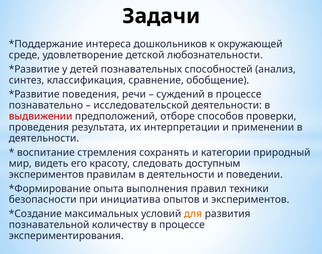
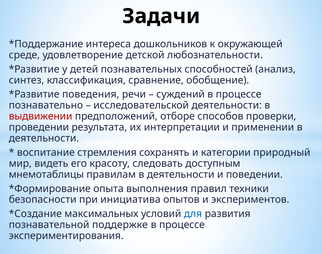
проведения: проведения -> проведении
экспериментов at (46, 174): экспериментов -> мнемотаблицы
для colour: orange -> blue
количеству: количеству -> поддержке
